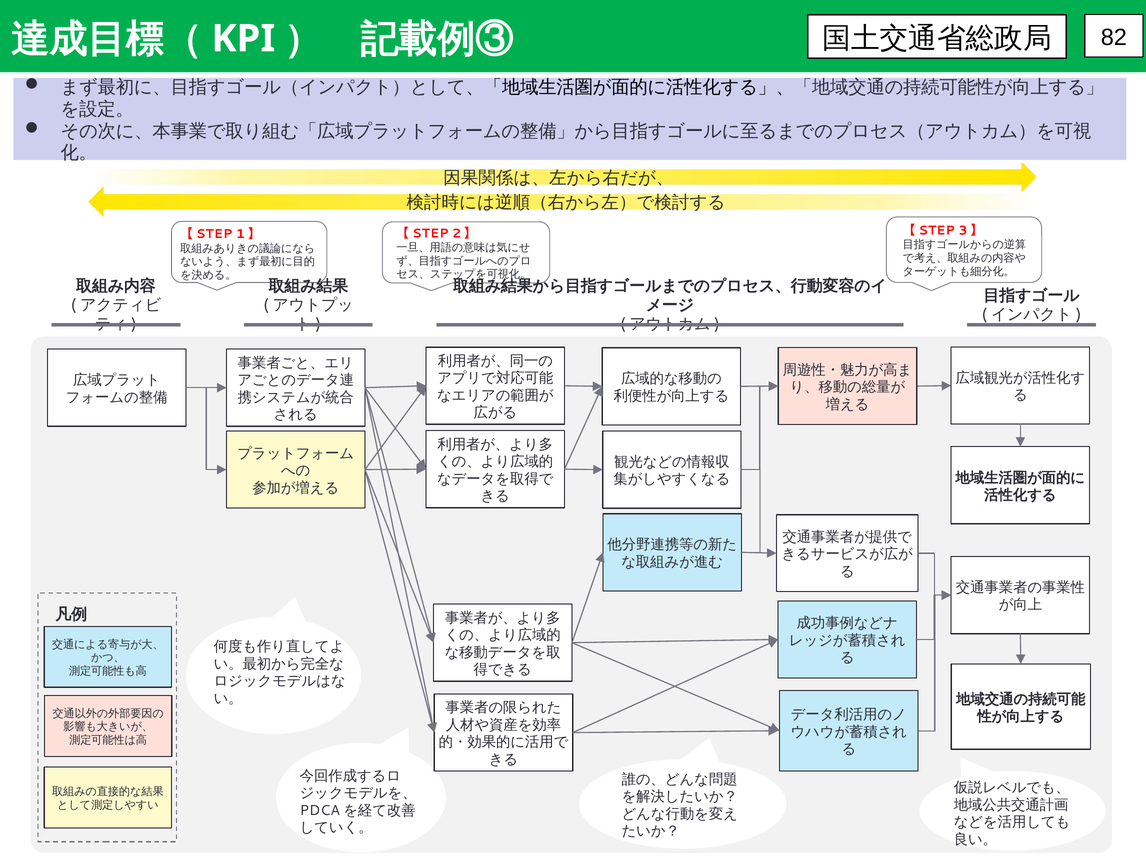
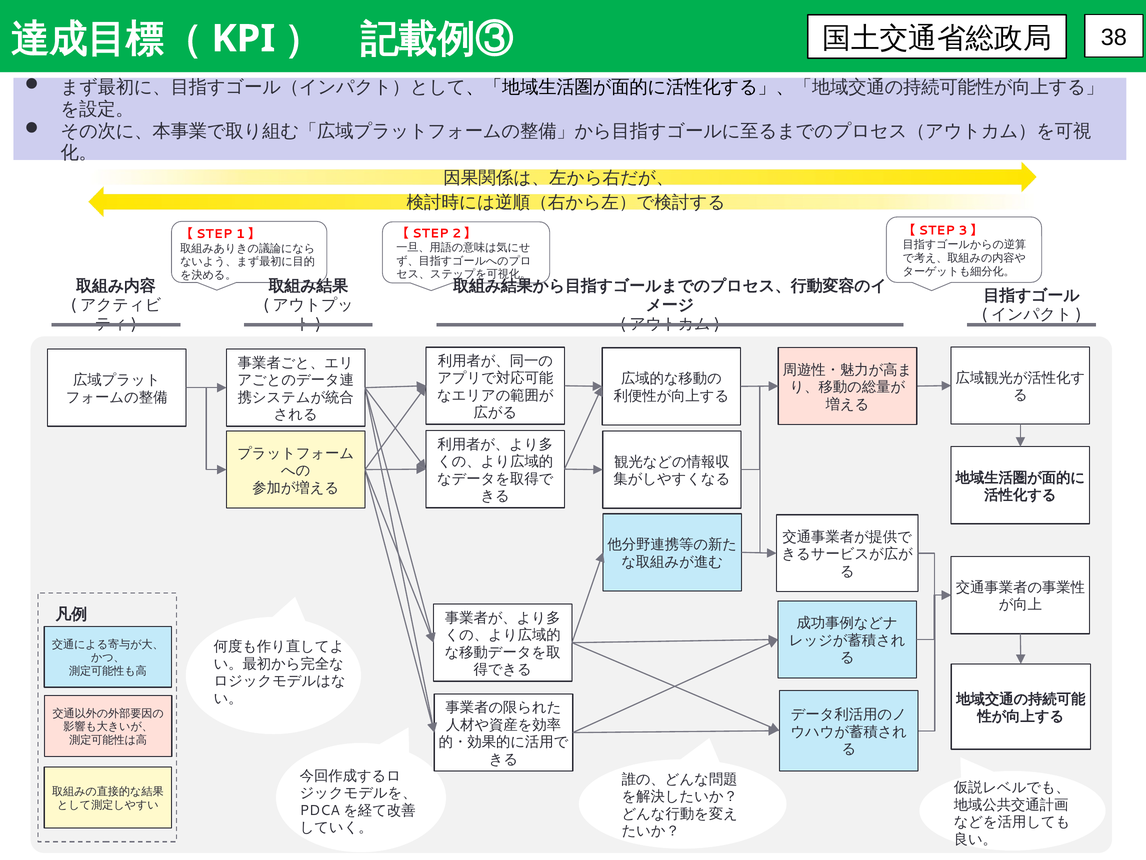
82: 82 -> 38
